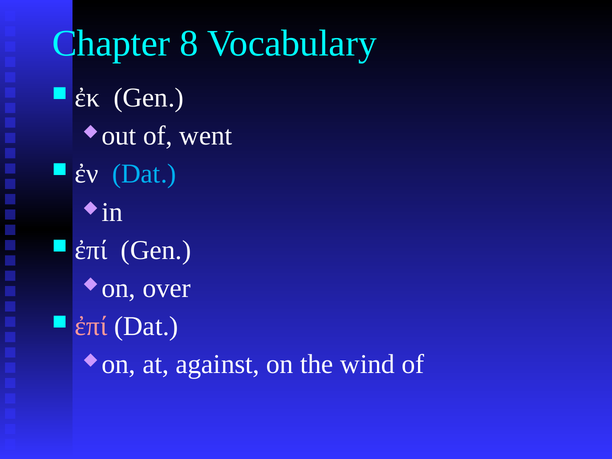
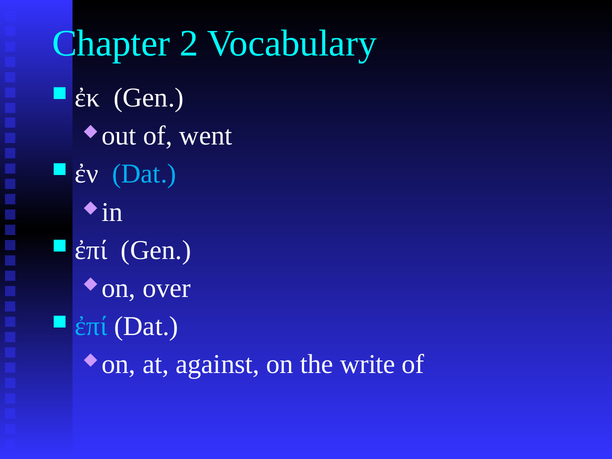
8: 8 -> 2
ἐπί at (91, 326) colour: pink -> light blue
wind: wind -> write
